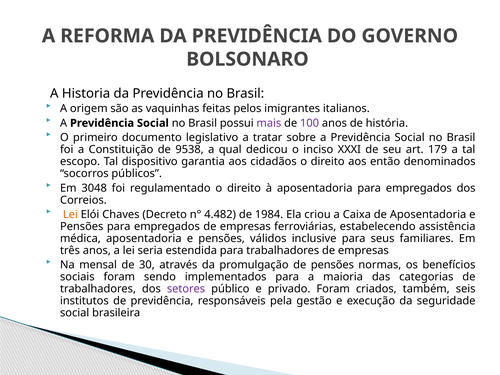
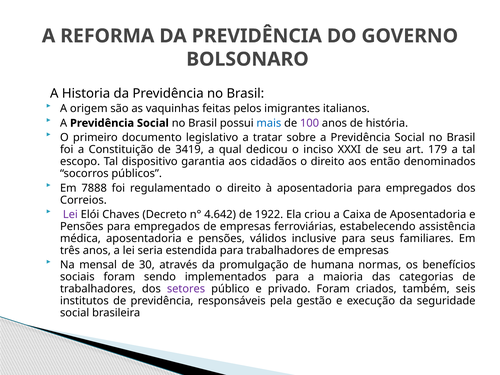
mais colour: purple -> blue
9538: 9538 -> 3419
3048: 3048 -> 7888
Lei at (70, 214) colour: orange -> purple
4.482: 4.482 -> 4.642
1984: 1984 -> 1922
de pensões: pensões -> humana
